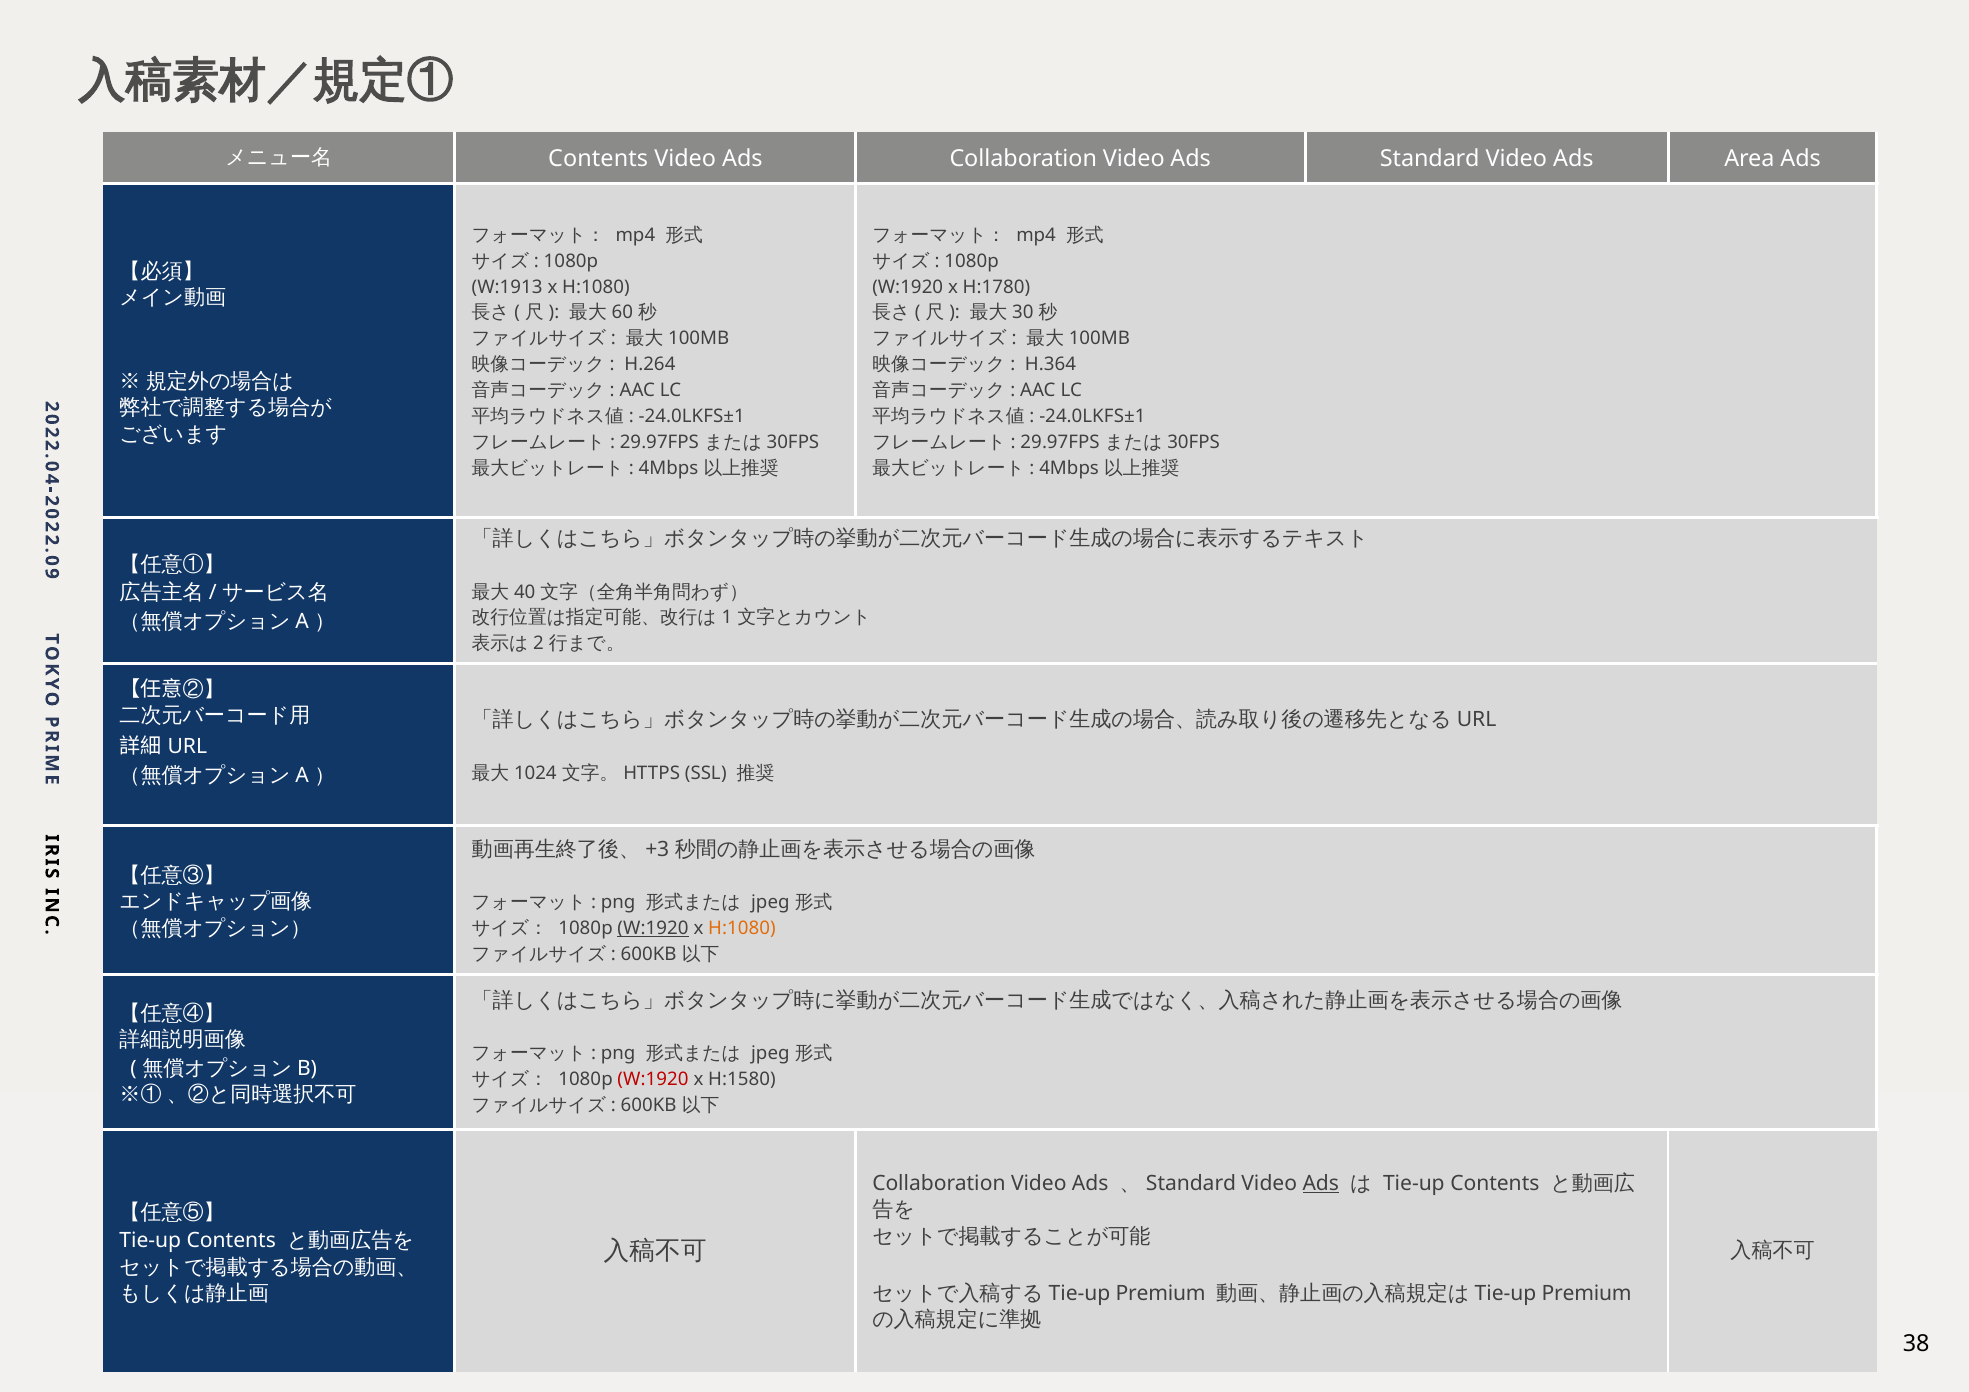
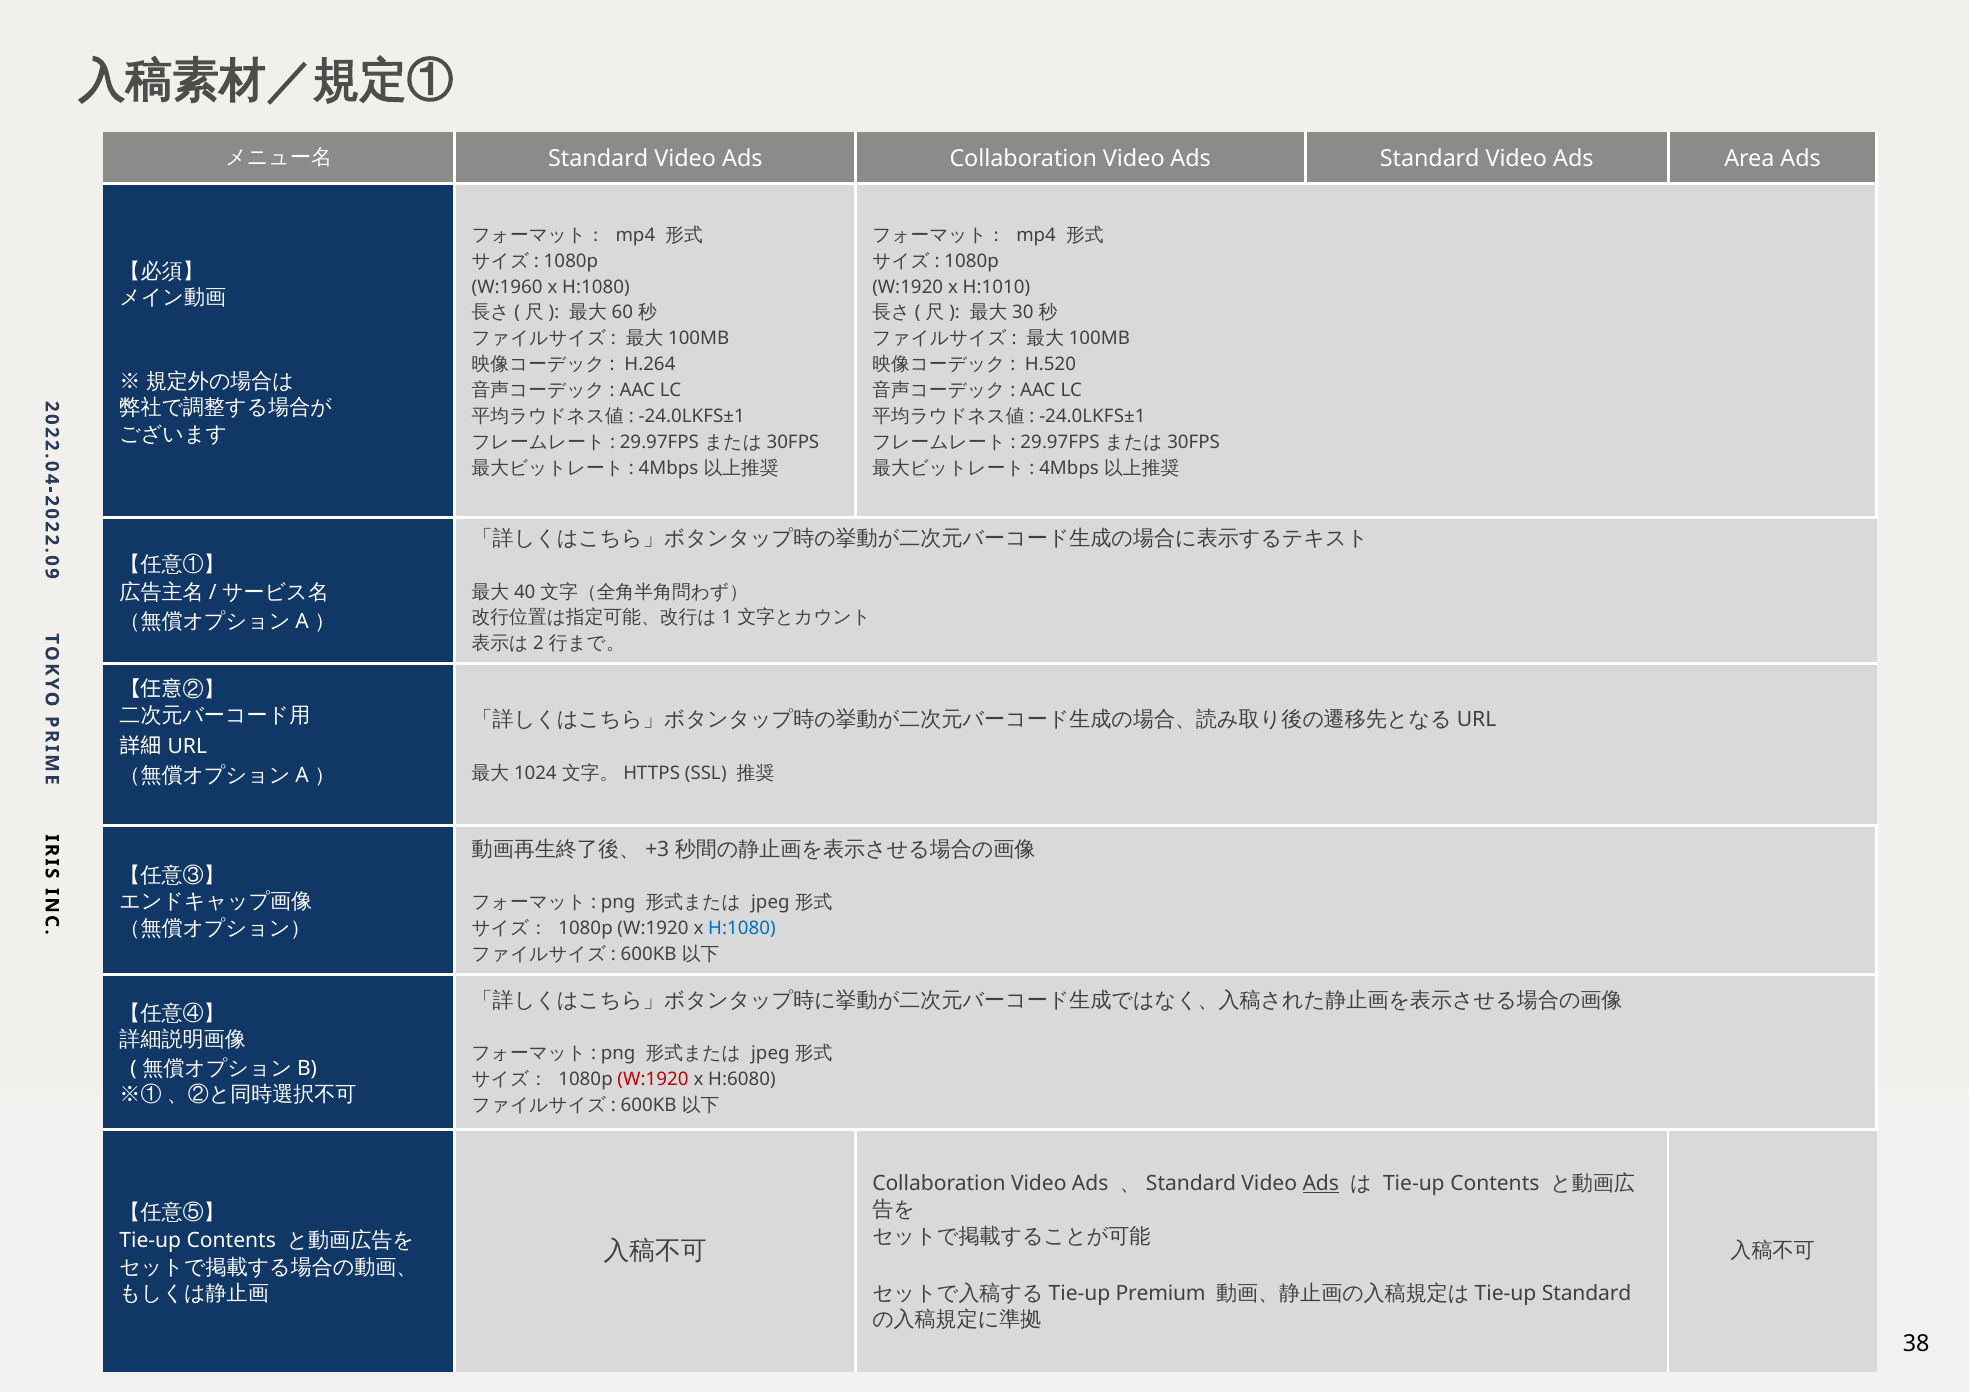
Contents at (598, 159): Contents -> Standard
W:1913: W:1913 -> W:1960
H:1780: H:1780 -> H:1010
H.364: H.364 -> H.520
W:1920 at (653, 928) underline: present -> none
H:1080 at (742, 928) colour: orange -> blue
H:1580: H:1580 -> H:6080
Premium at (1587, 1294): Premium -> Standard
